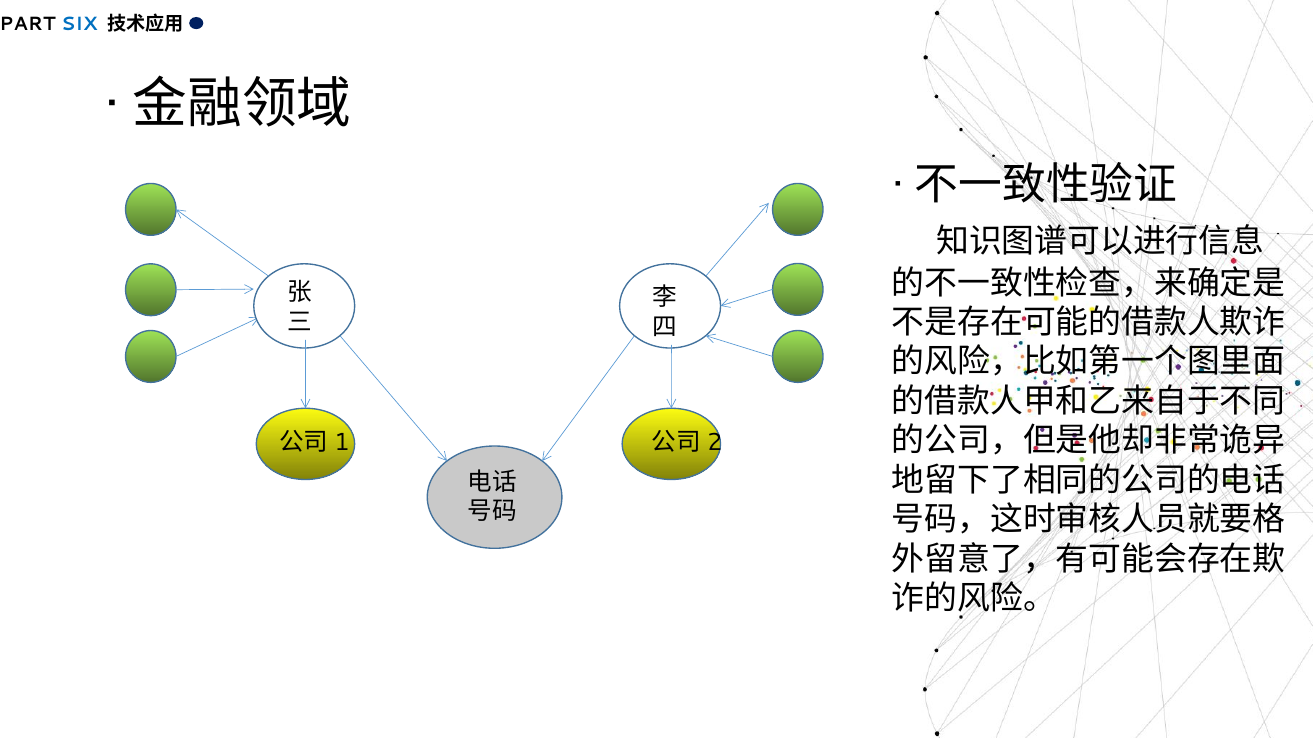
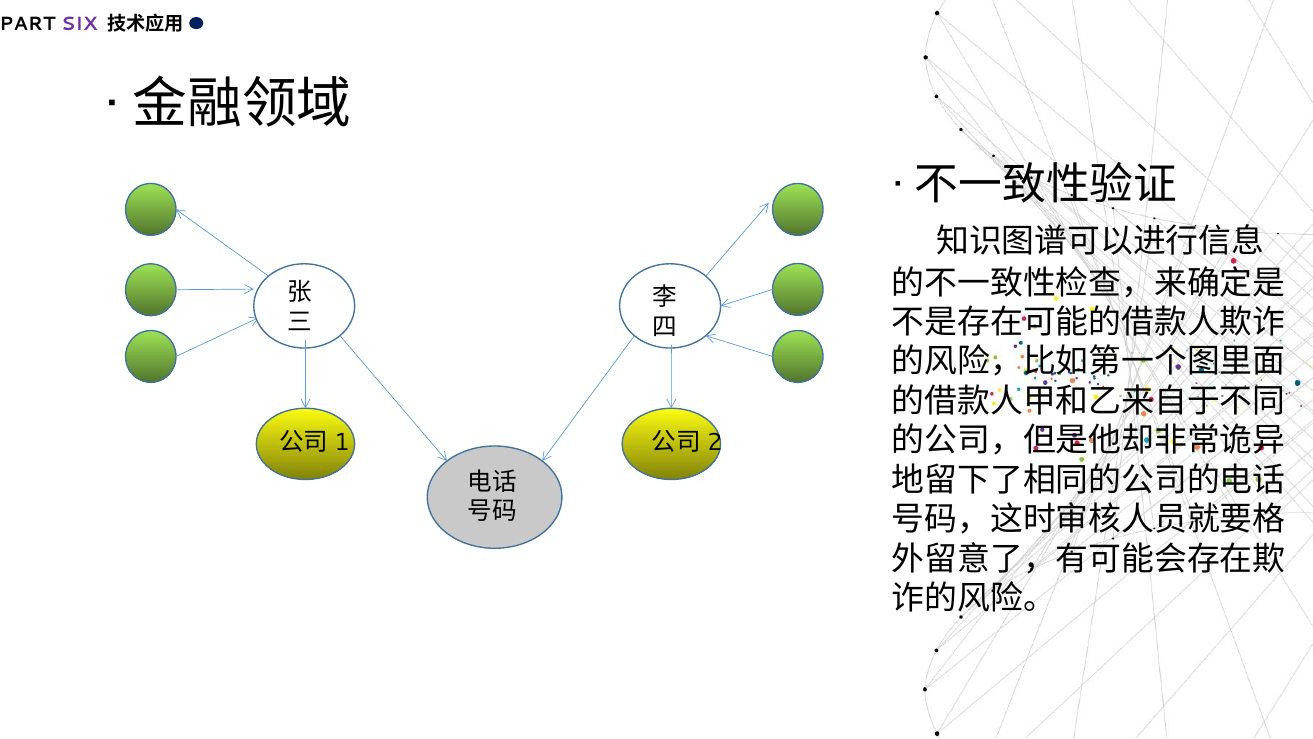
SIX colour: blue -> purple
